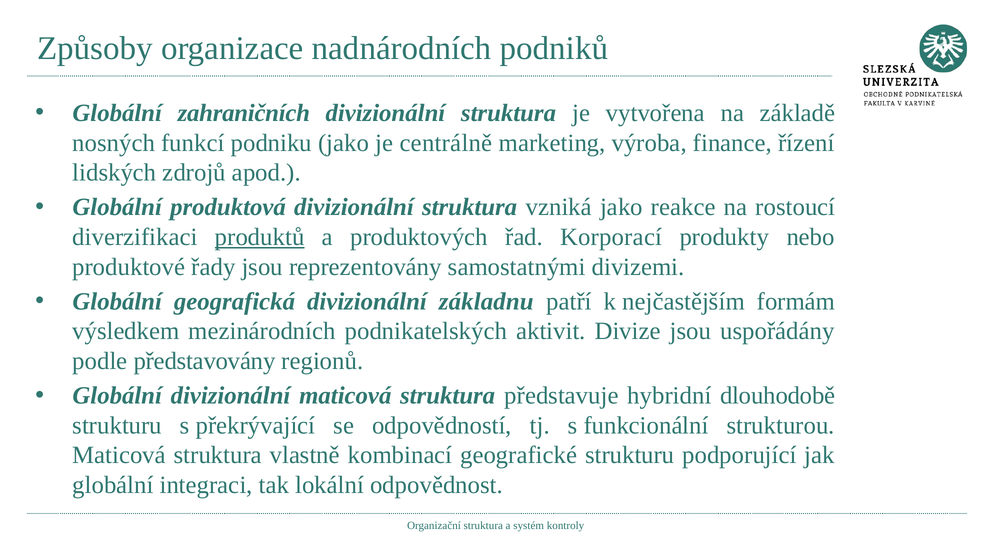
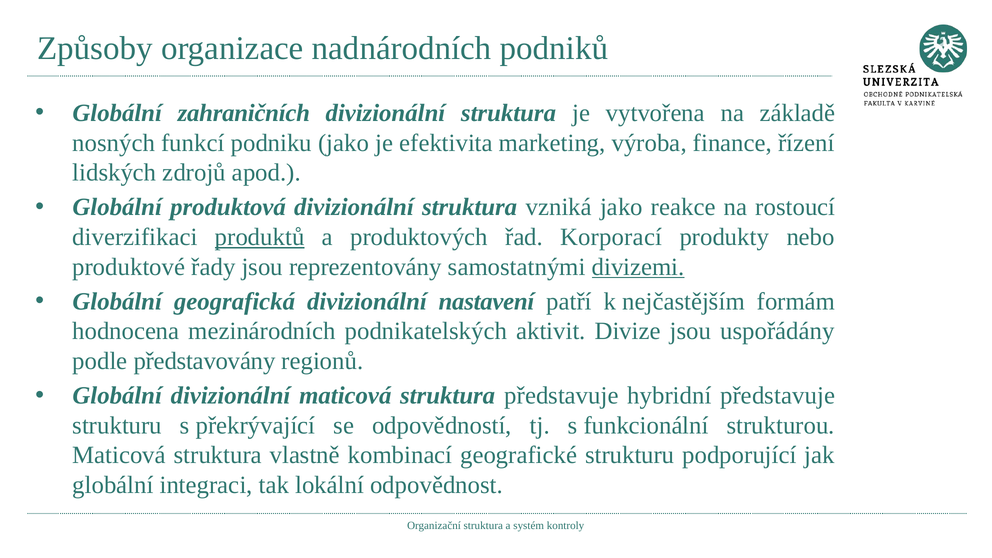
centrálně: centrálně -> efektivita
divizemi underline: none -> present
základnu: základnu -> nastavení
výsledkem: výsledkem -> hodnocena
hybridní dlouhodobě: dlouhodobě -> představuje
